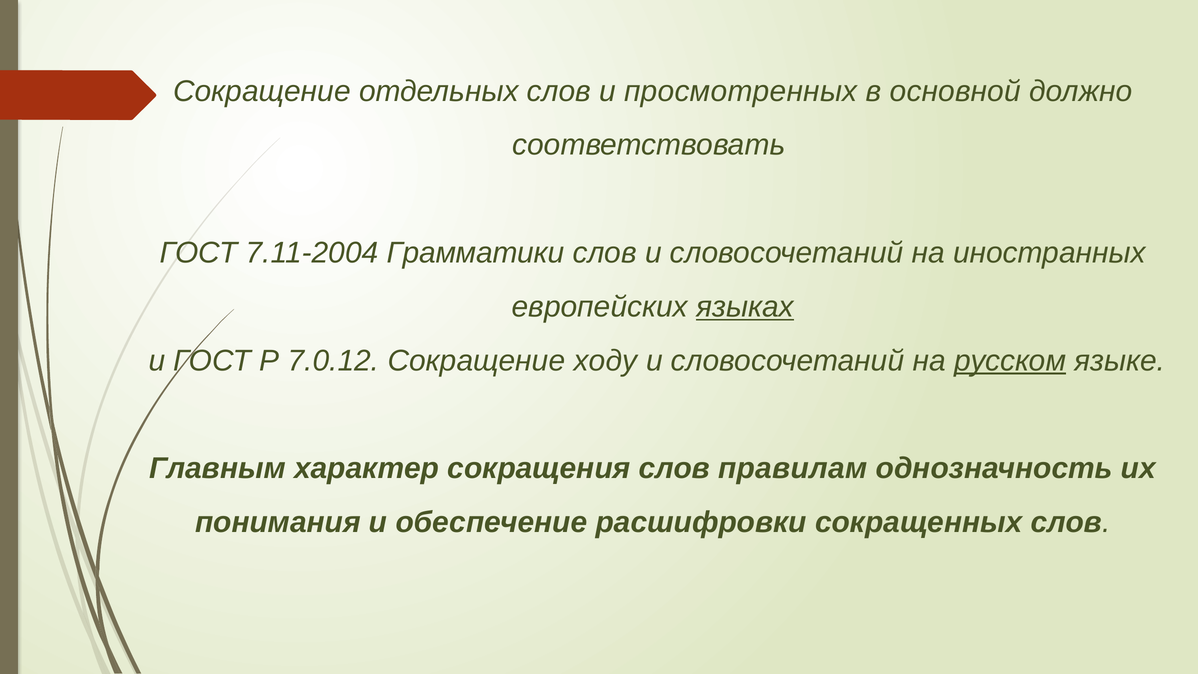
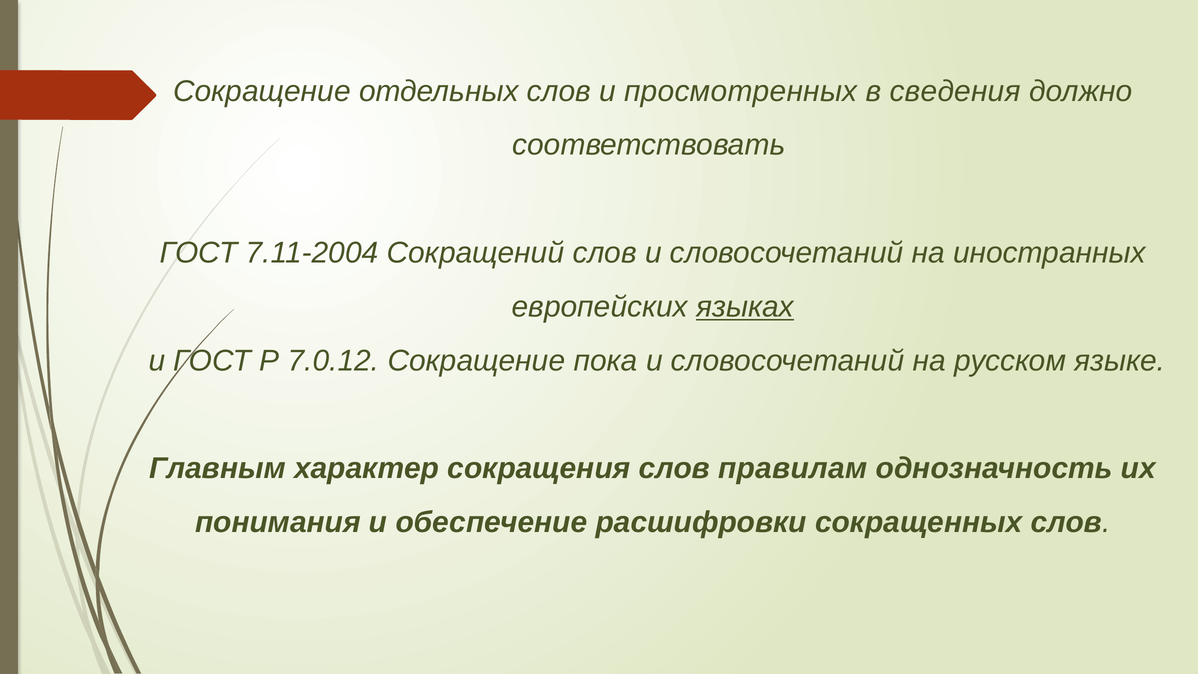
основной: основной -> сведения
Грамматики: Грамматики -> Сокращений
ходу: ходу -> пока
русском underline: present -> none
